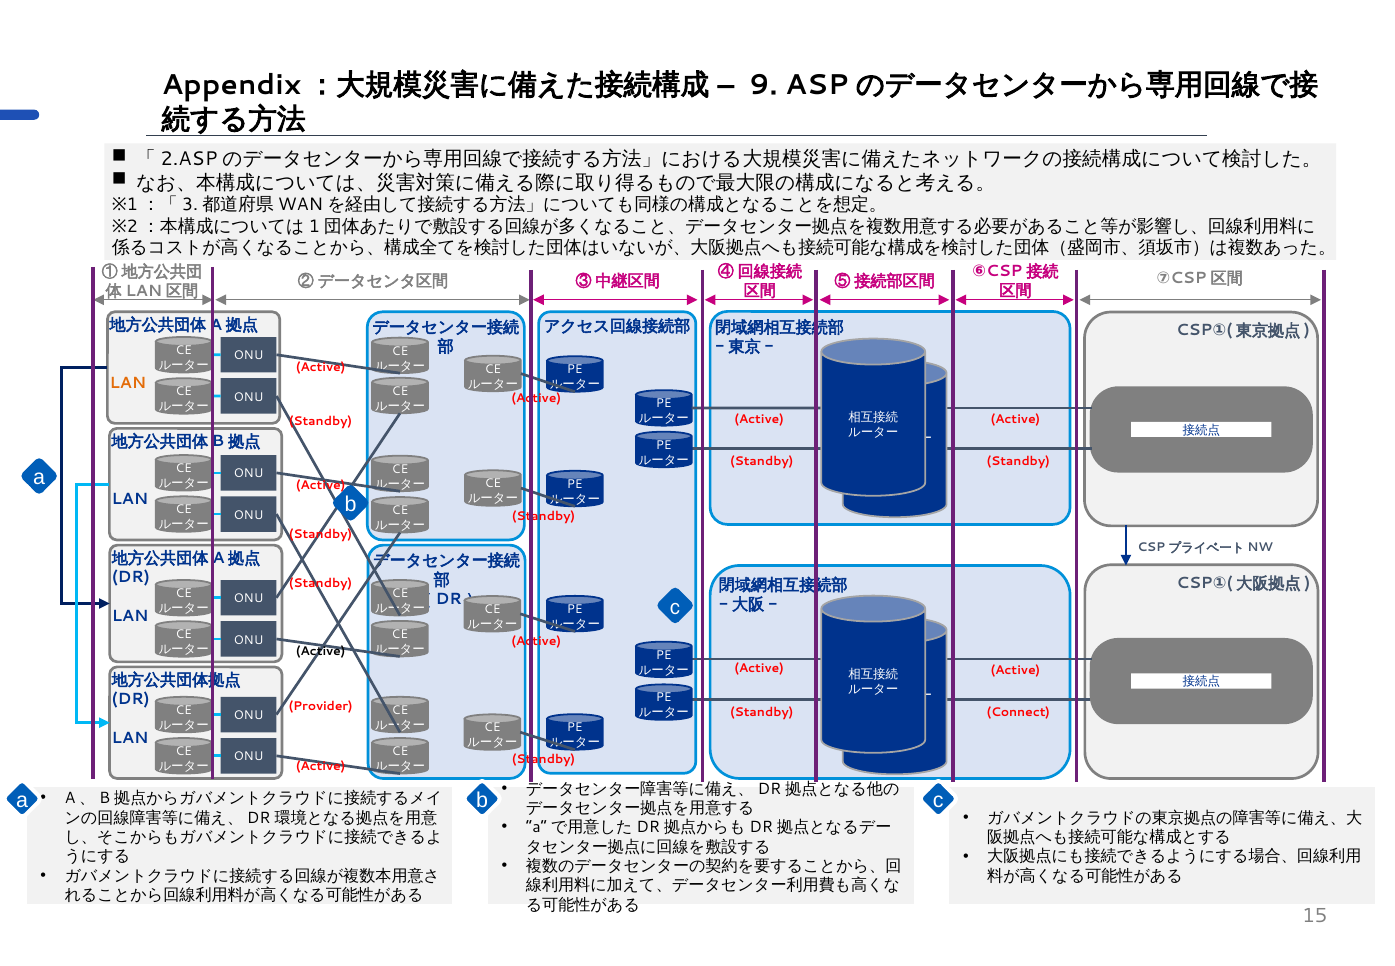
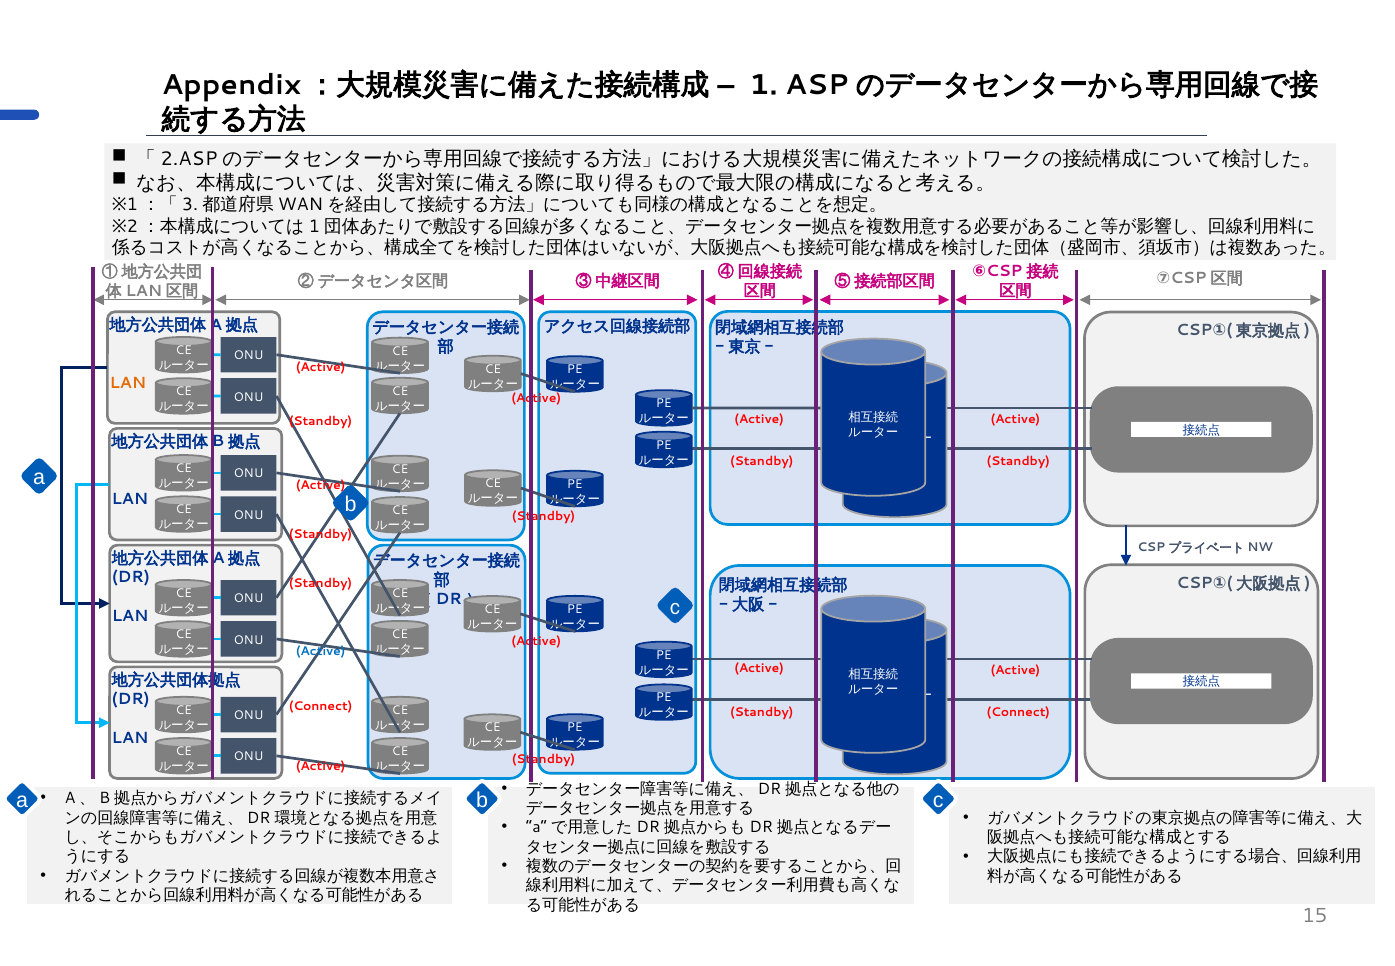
9: 9 -> 1
Active at (321, 651) colour: black -> blue
Provider at (321, 707): Provider -> Connect
